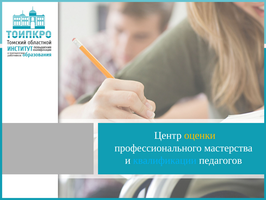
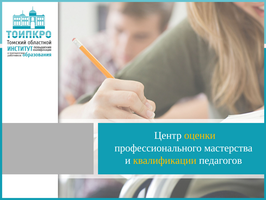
квалификации colour: light blue -> yellow
